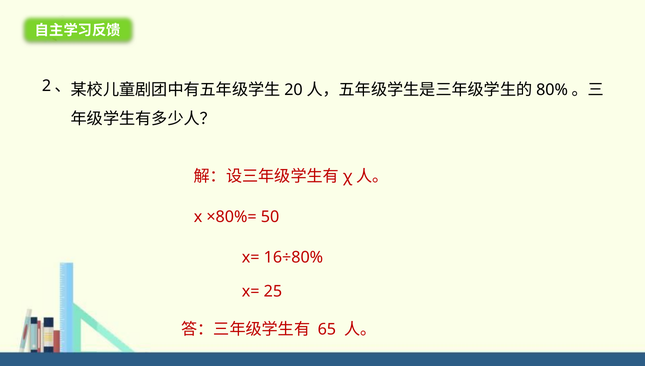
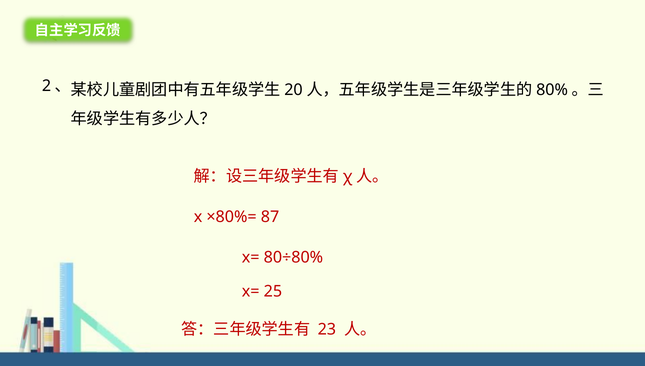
50: 50 -> 87
16÷80%: 16÷80% -> 80÷80%
65: 65 -> 23
